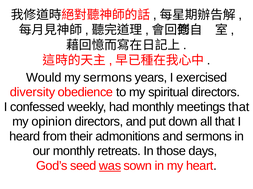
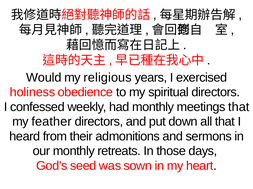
my sermons: sermons -> religious
diversity: diversity -> holiness
opinion: opinion -> feather
was underline: present -> none
